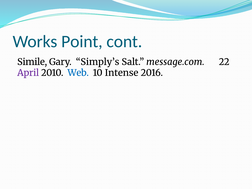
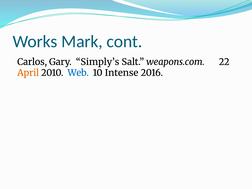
Point: Point -> Mark
Simile: Simile -> Carlos
message.com: message.com -> weapons.com
April colour: purple -> orange
